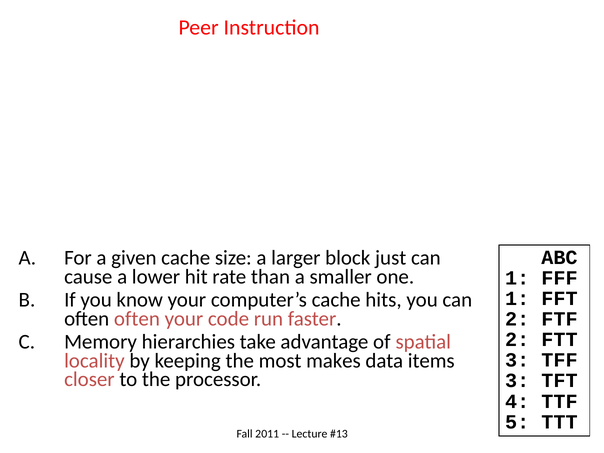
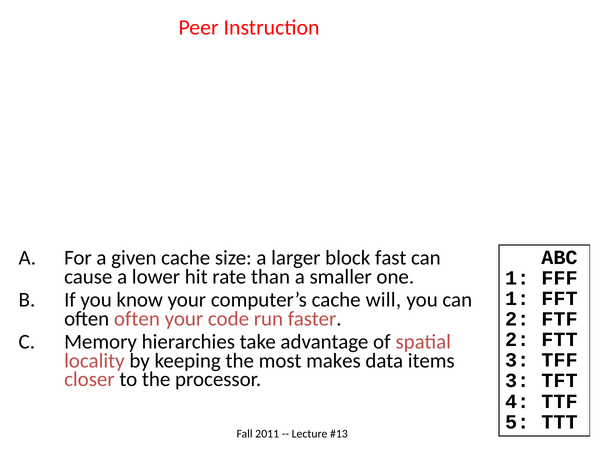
just: just -> fast
hits: hits -> will
